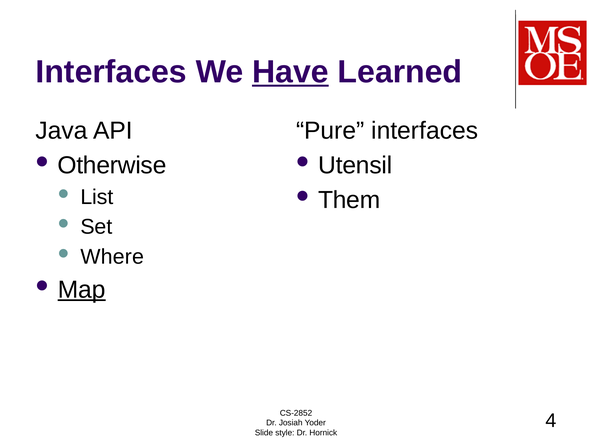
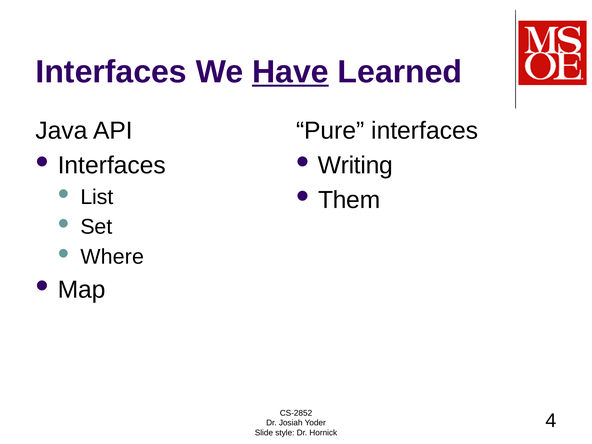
Otherwise at (112, 165): Otherwise -> Interfaces
Utensil: Utensil -> Writing
Map underline: present -> none
